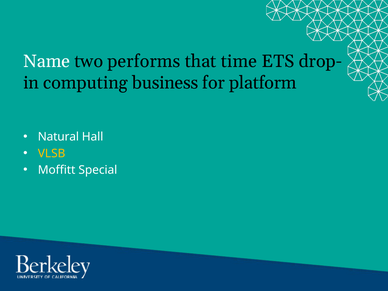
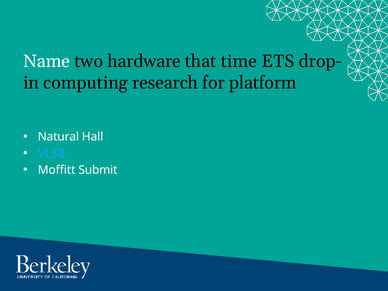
performs: performs -> hardware
business: business -> research
VLSB colour: yellow -> light blue
Special: Special -> Submit
